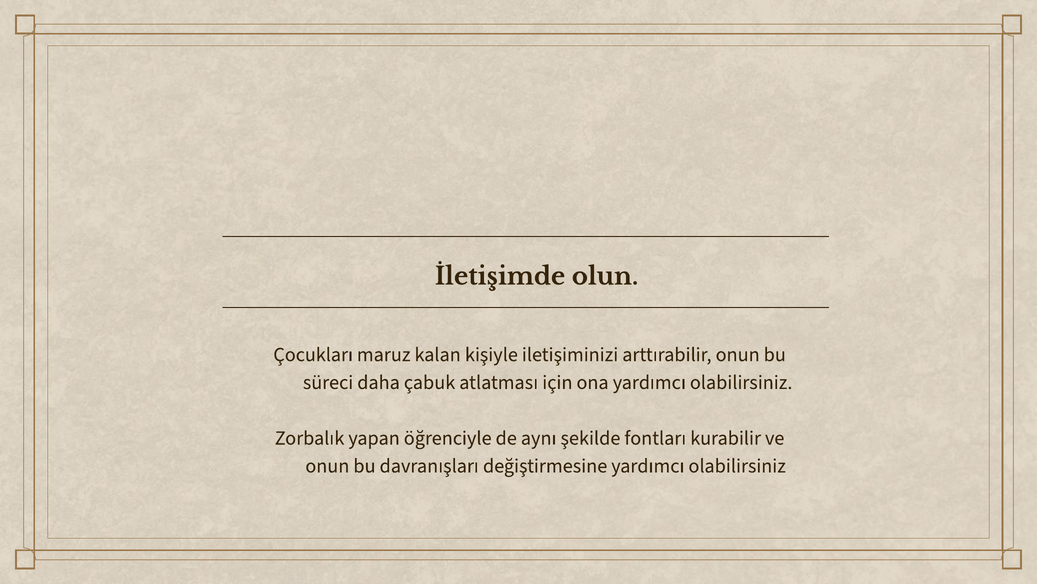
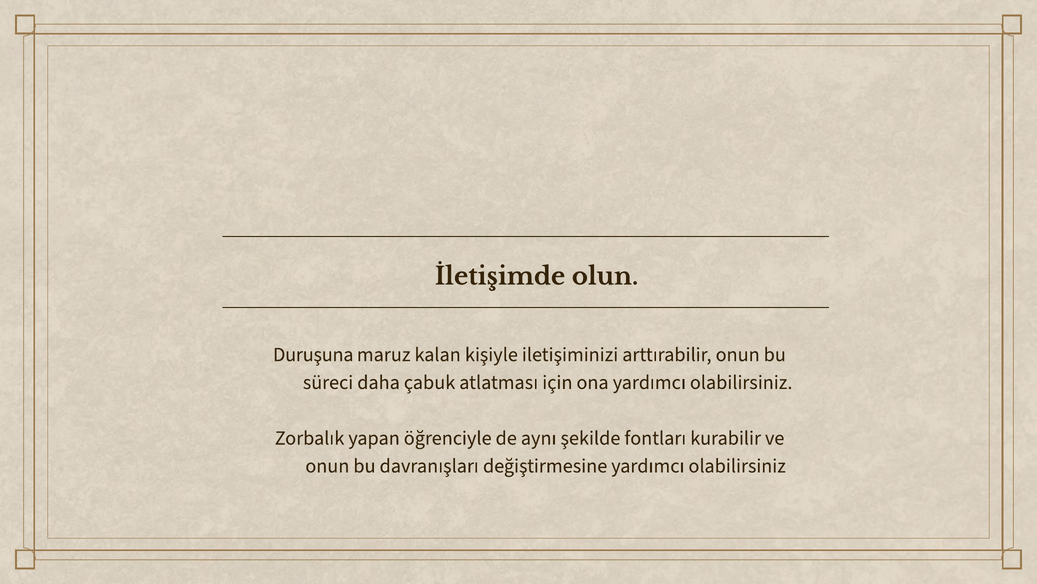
Çocukları: Çocukları -> Duruşuna
